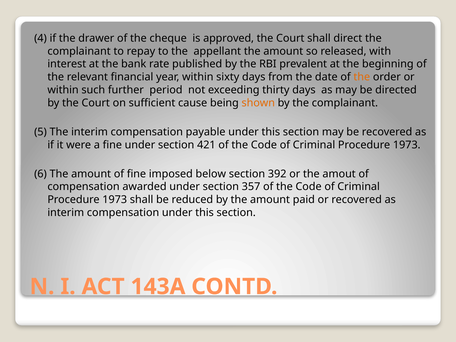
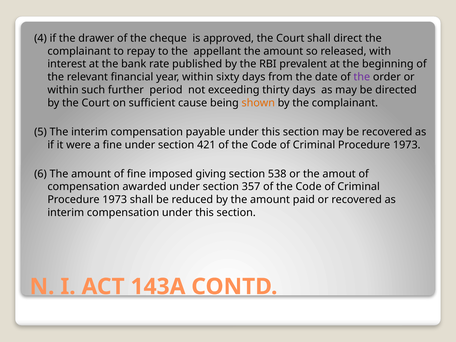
the at (362, 77) colour: orange -> purple
below: below -> giving
392: 392 -> 538
